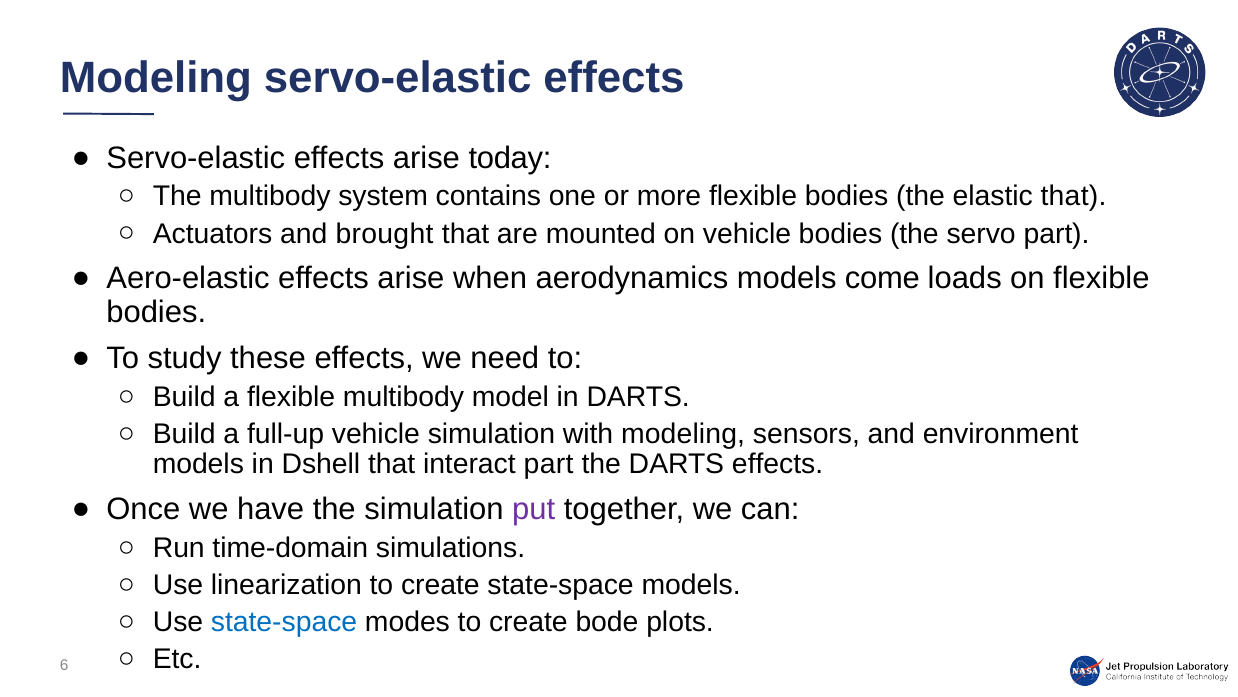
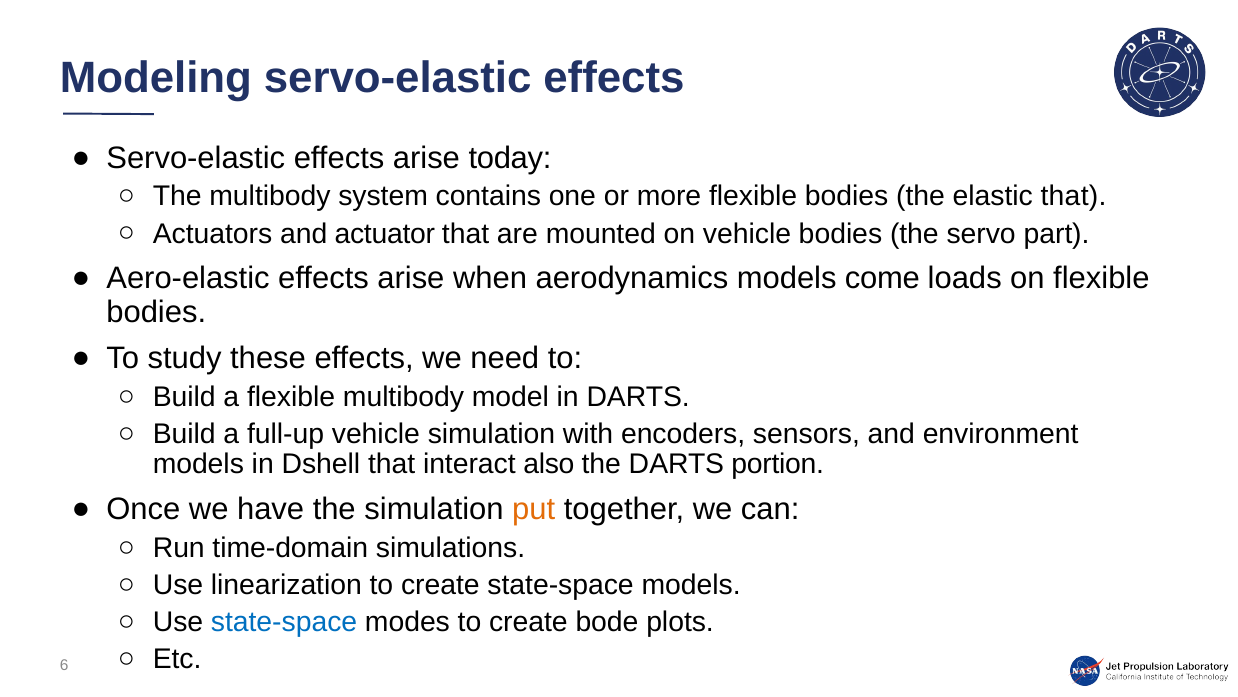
brought: brought -> actuator
with modeling: modeling -> encoders
interact part: part -> also
DARTS effects: effects -> portion
put colour: purple -> orange
